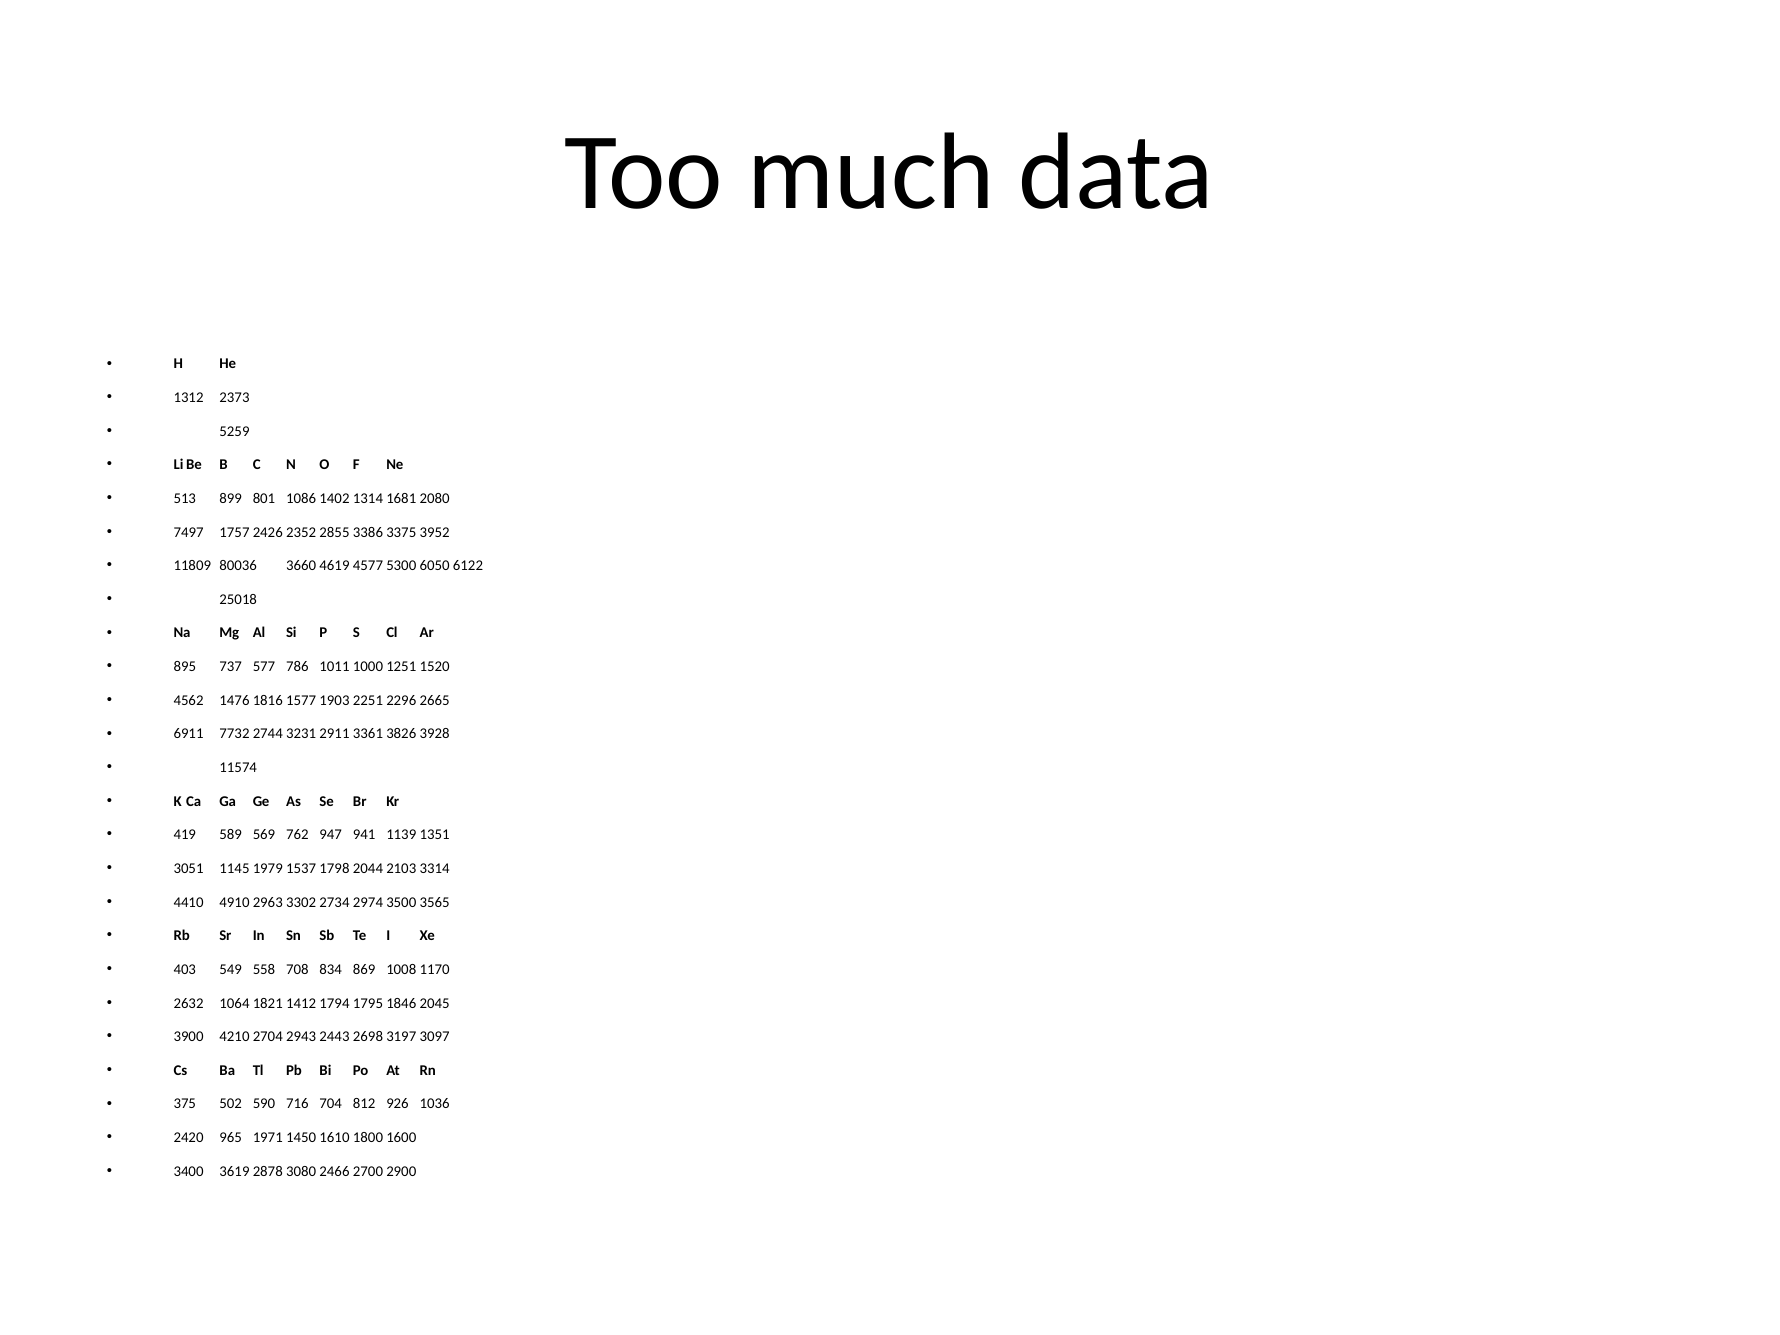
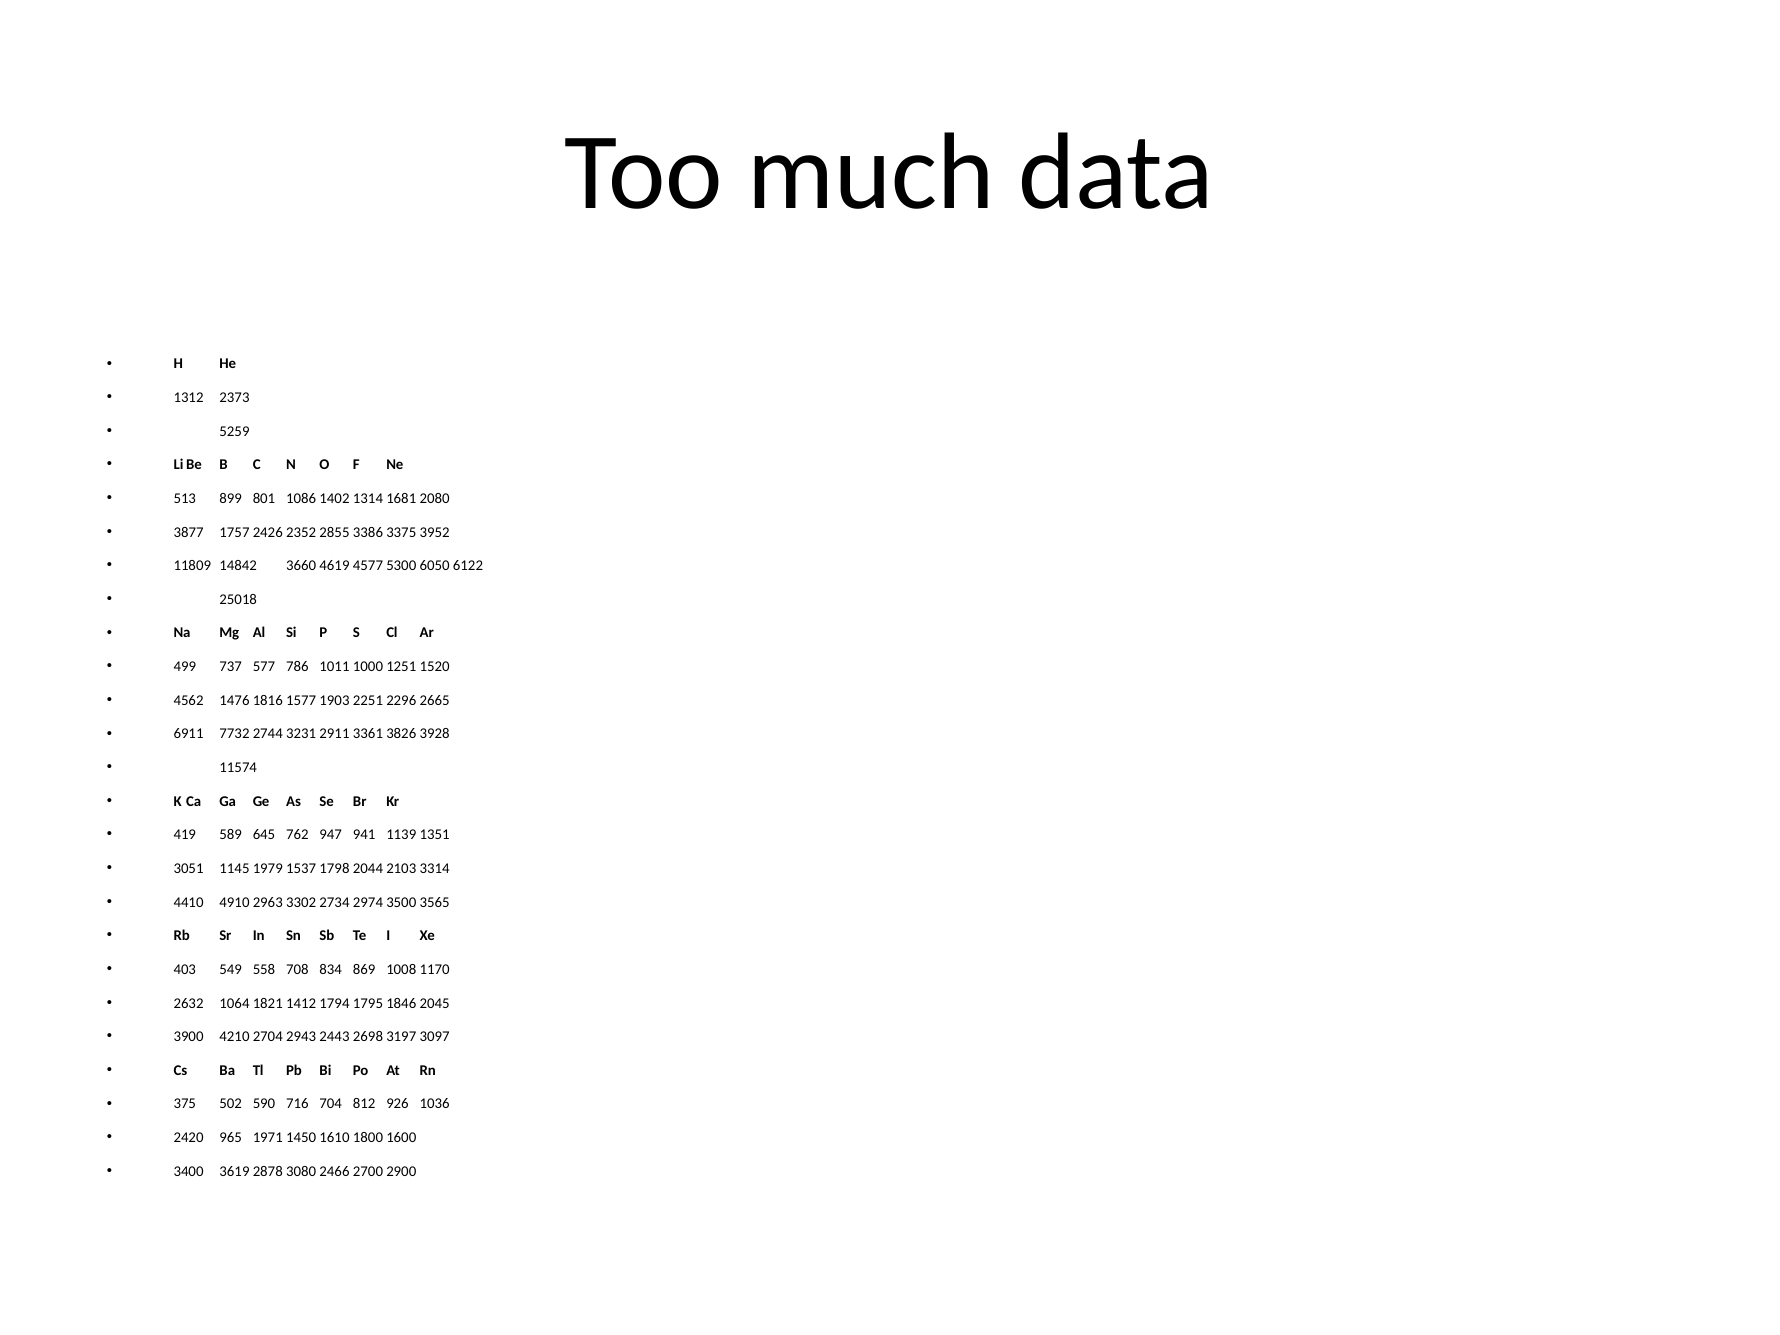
7497: 7497 -> 3877
80036: 80036 -> 14842
895: 895 -> 499
569: 569 -> 645
